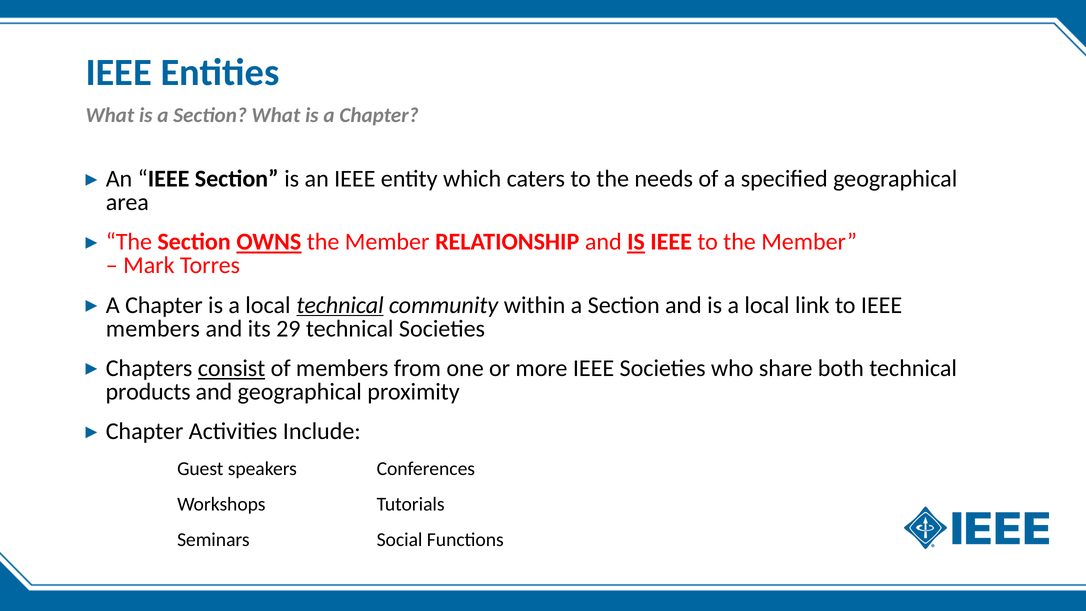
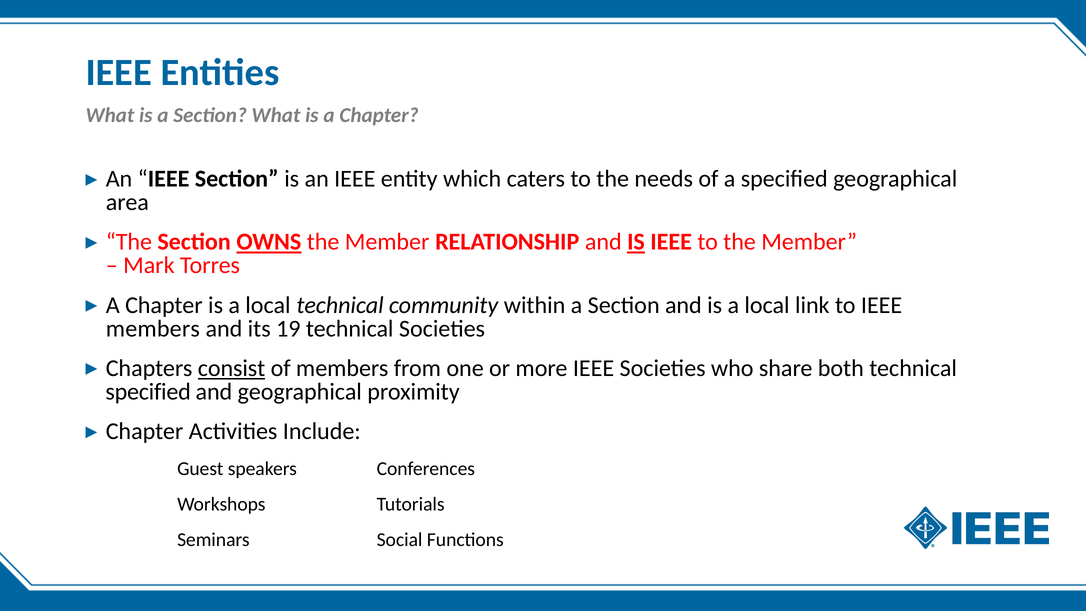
technical at (340, 305) underline: present -> none
29: 29 -> 19
products at (148, 392): products -> specified
